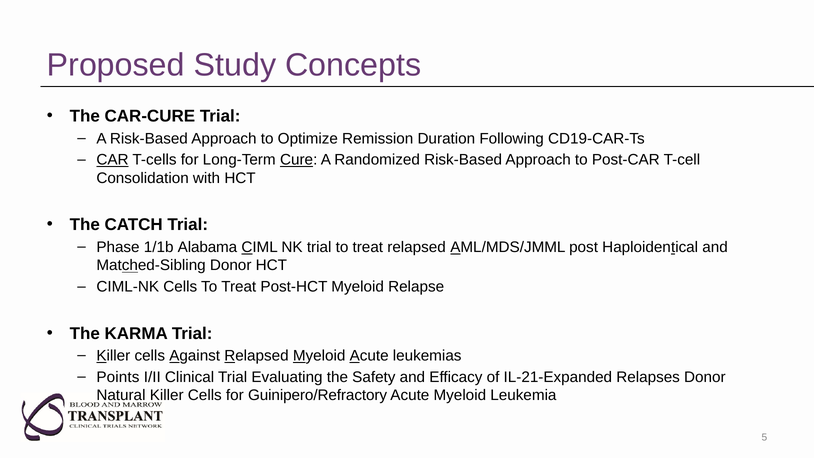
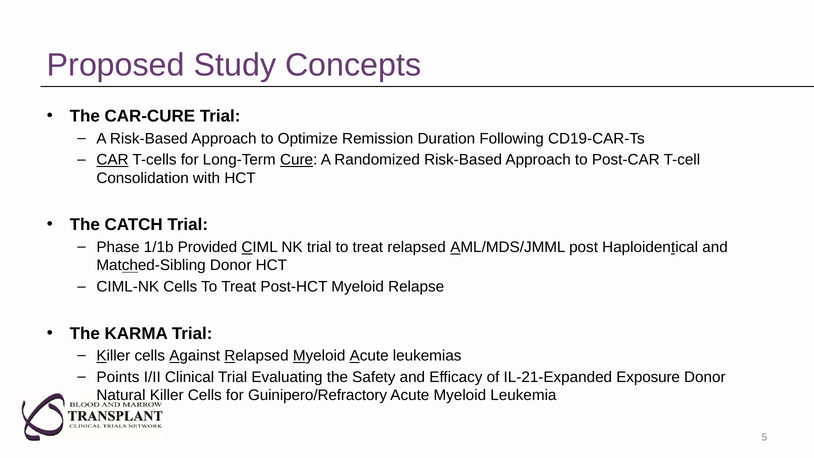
Alabama: Alabama -> Provided
Relapses: Relapses -> Exposure
